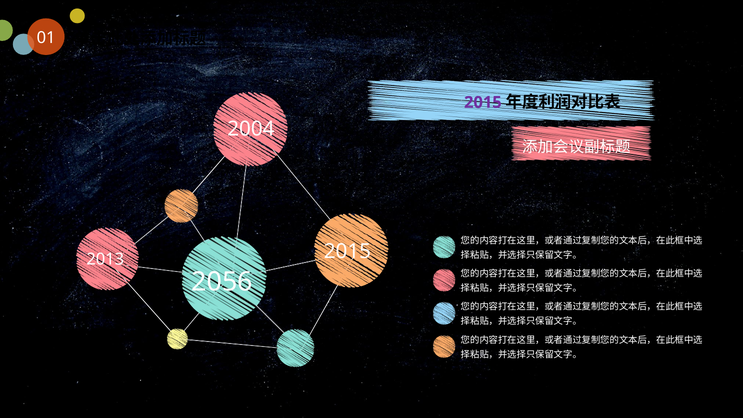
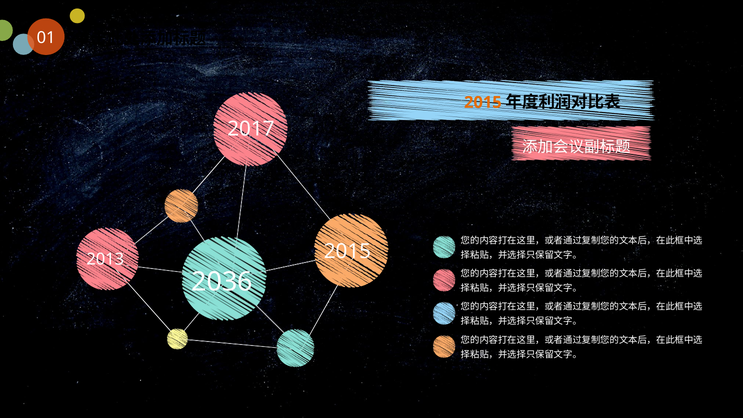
2015 at (483, 102) colour: purple -> orange
2004: 2004 -> 2017
2056: 2056 -> 2036
